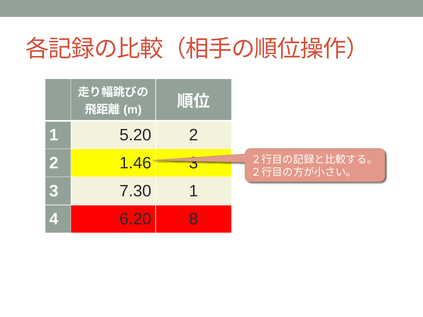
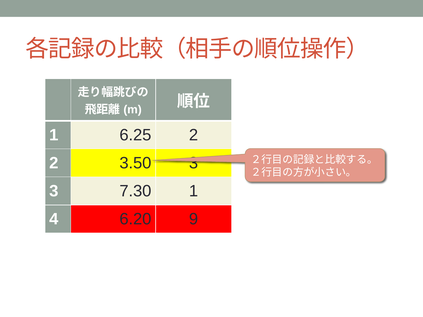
5.20: 5.20 -> 6.25
1.46: 1.46 -> 3.50
8: 8 -> 9
